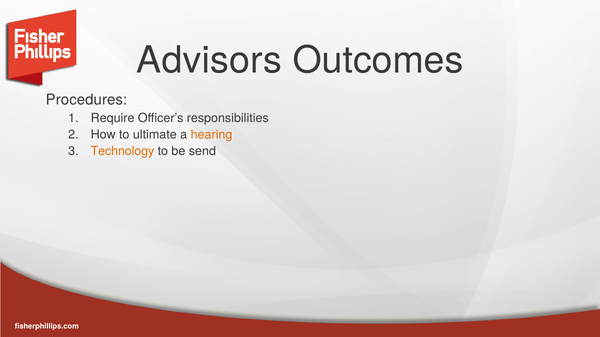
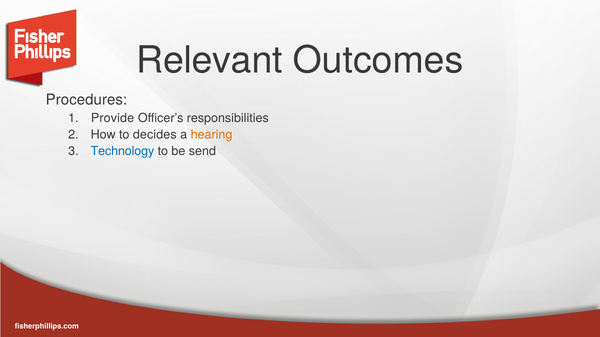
Advisors: Advisors -> Relevant
Require: Require -> Provide
ultimate: ultimate -> decides
Technology colour: orange -> blue
